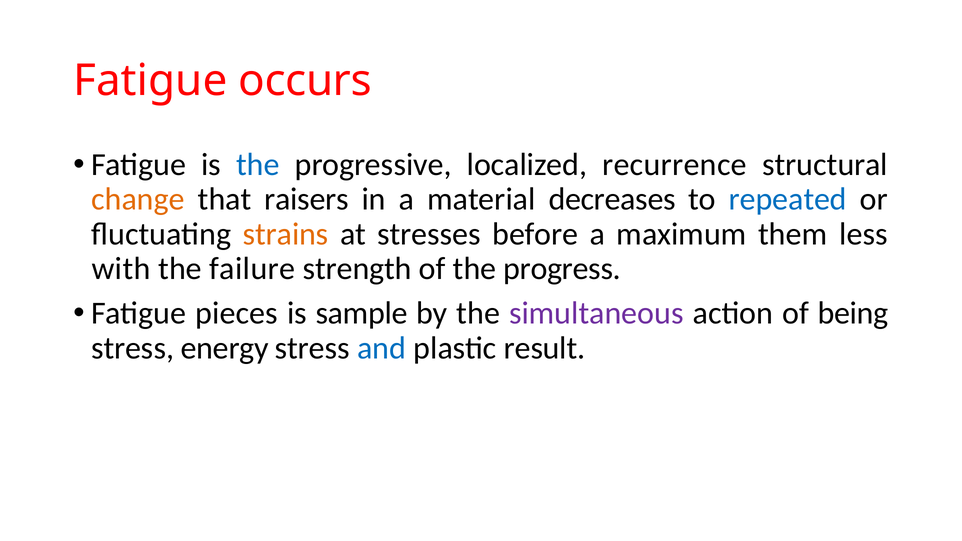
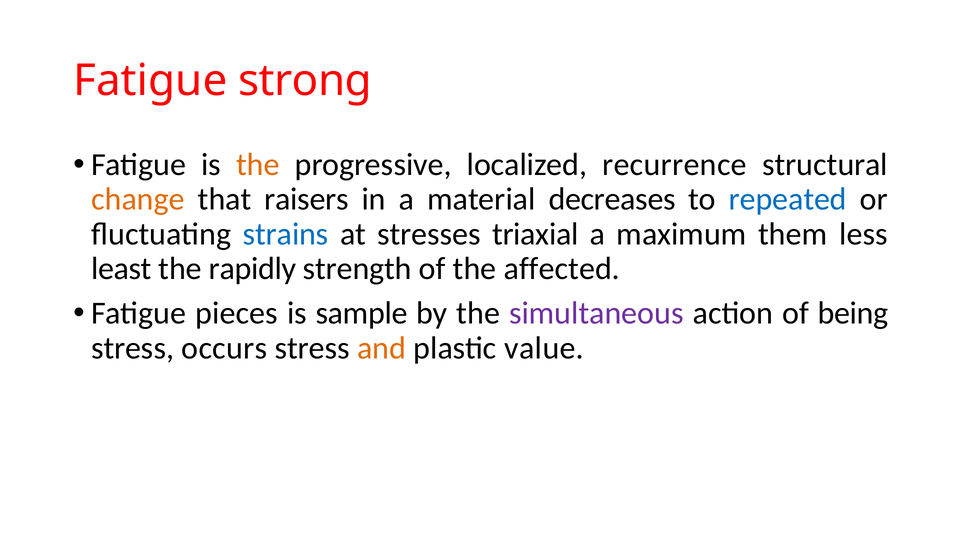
occurs: occurs -> strong
the at (258, 165) colour: blue -> orange
strains colour: orange -> blue
before: before -> triaxial
with: with -> least
failure: failure -> rapidly
progress: progress -> affected
energy: energy -> occurs
and colour: blue -> orange
result: result -> value
